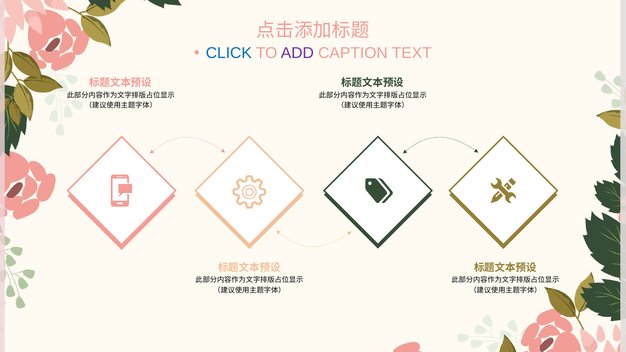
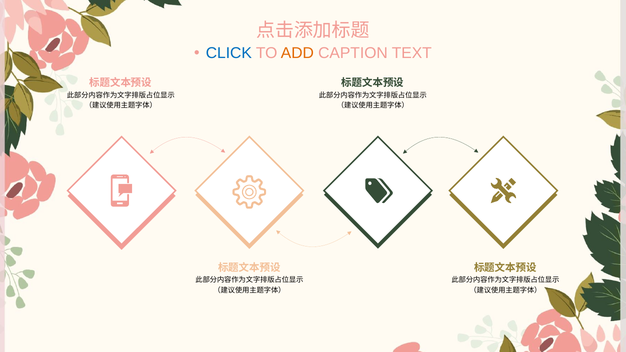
ADD colour: purple -> orange
